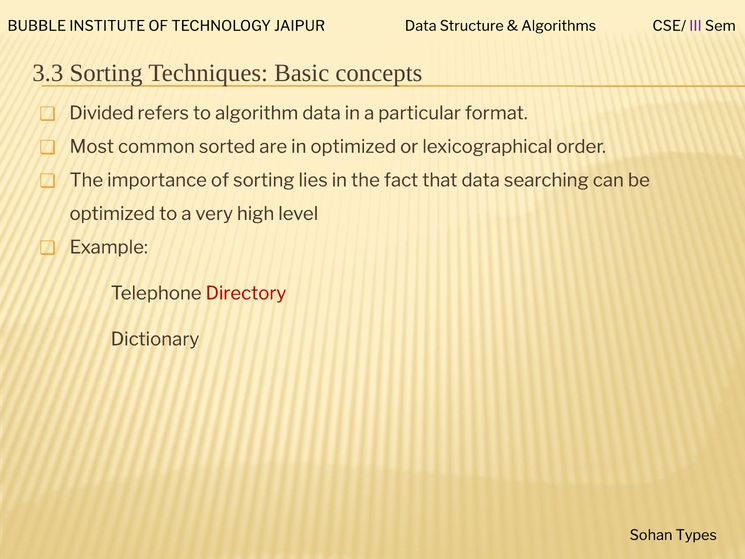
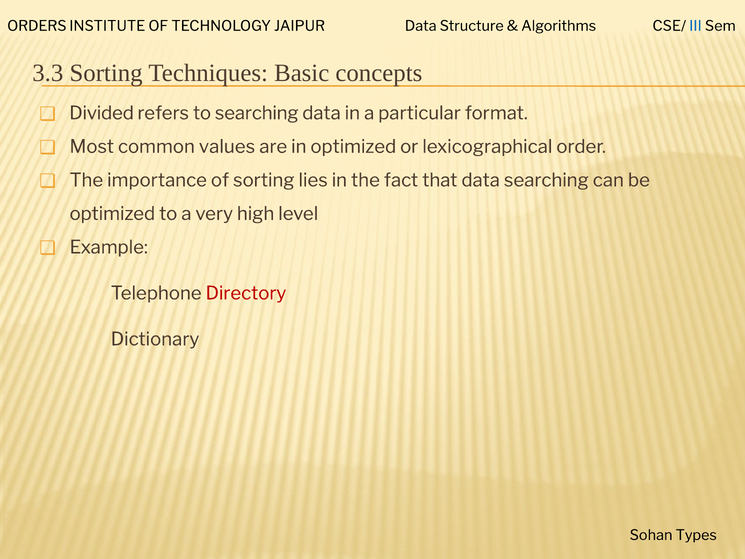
BUBBLE: BUBBLE -> ORDERS
III colour: purple -> blue
to algorithm: algorithm -> searching
sorted: sorted -> values
